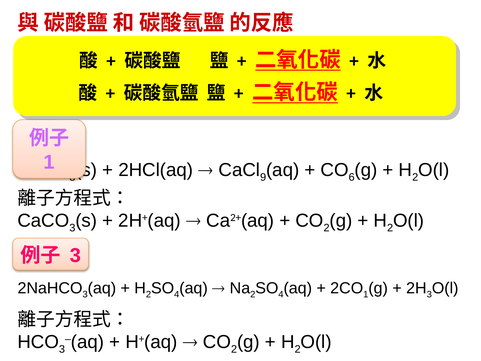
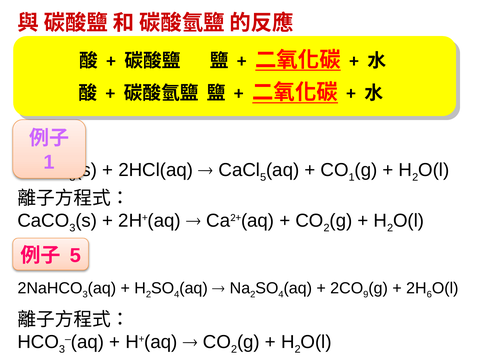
9 at (263, 177): 9 -> 5
6 at (352, 177): 6 -> 1
3 at (75, 255): 3 -> 5
1 at (366, 294): 1 -> 9
3 at (429, 294): 3 -> 6
